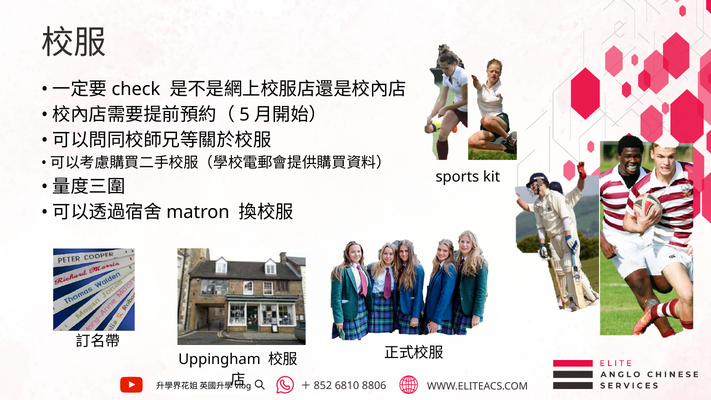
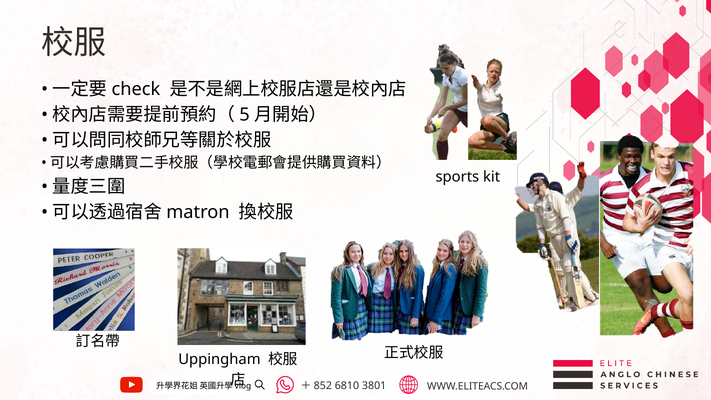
8806: 8806 -> 3801
